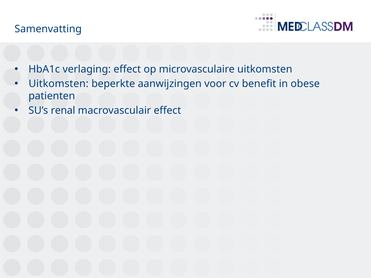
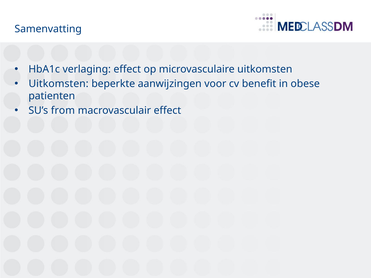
renal: renal -> from
